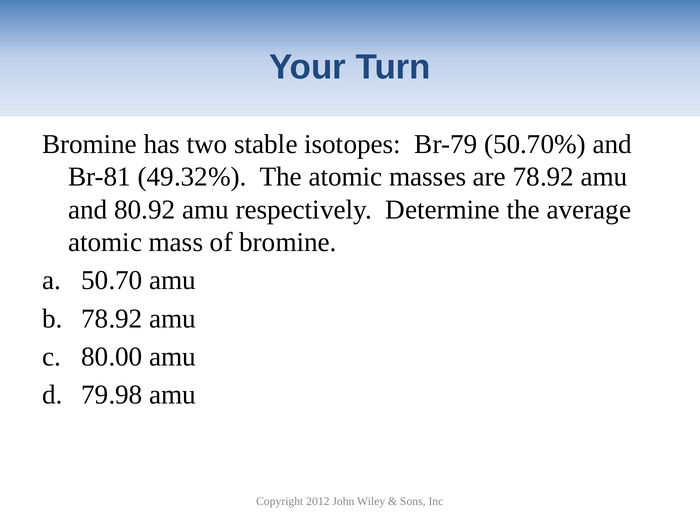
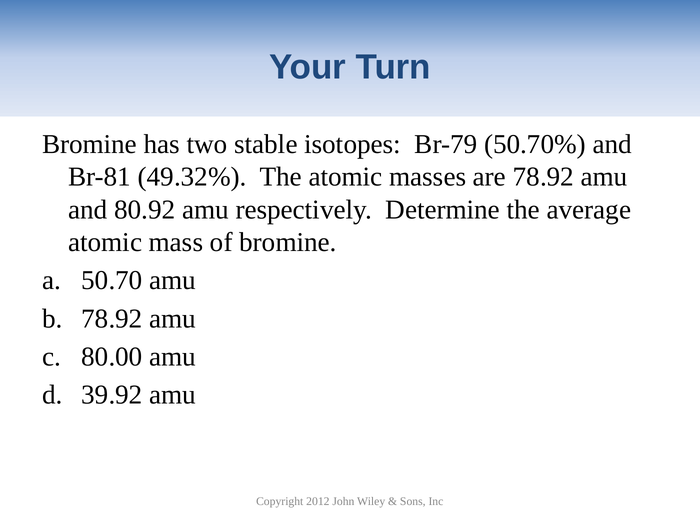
79.98: 79.98 -> 39.92
